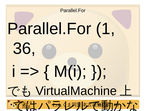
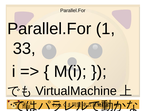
36: 36 -> 33
